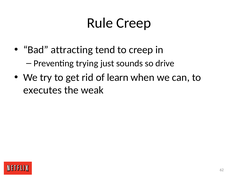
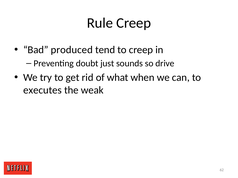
attracting: attracting -> produced
trying: trying -> doubt
learn: learn -> what
